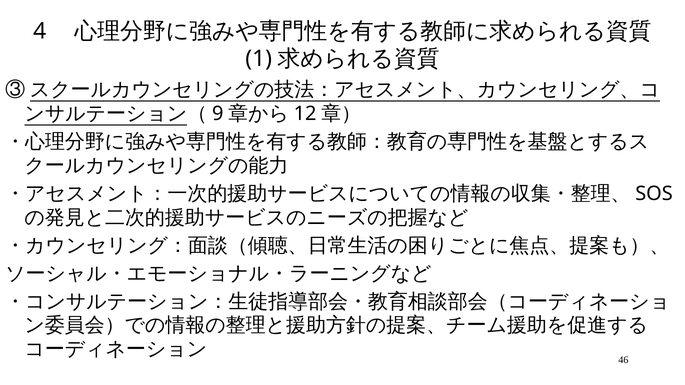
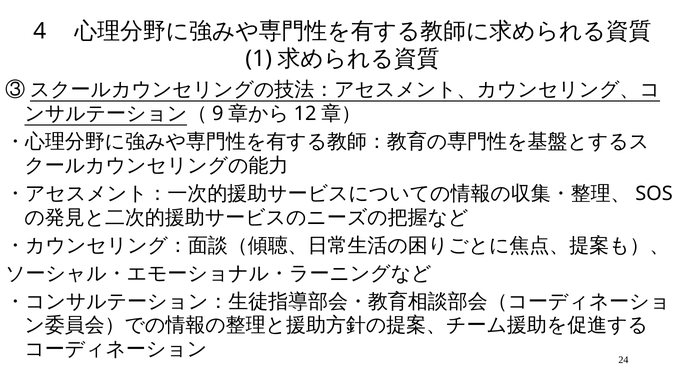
46: 46 -> 24
